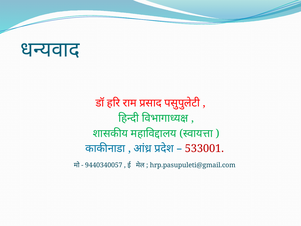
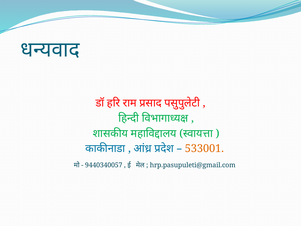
533001 colour: red -> orange
